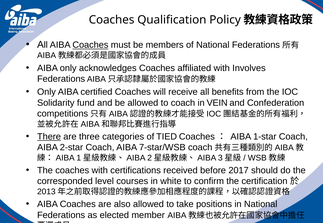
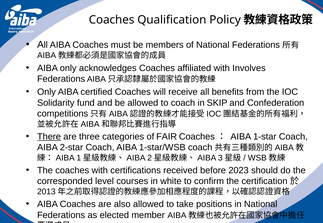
Coaches at (90, 45) underline: present -> none
VEIN: VEIN -> SKIP
TIED: TIED -> FAIR
7-star/WSB: 7-star/WSB -> 1-star/WSB
2017: 2017 -> 2023
